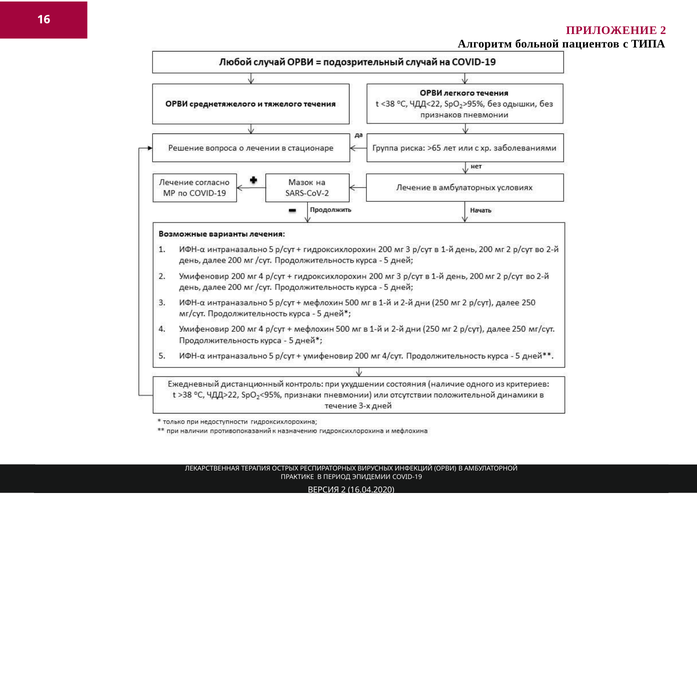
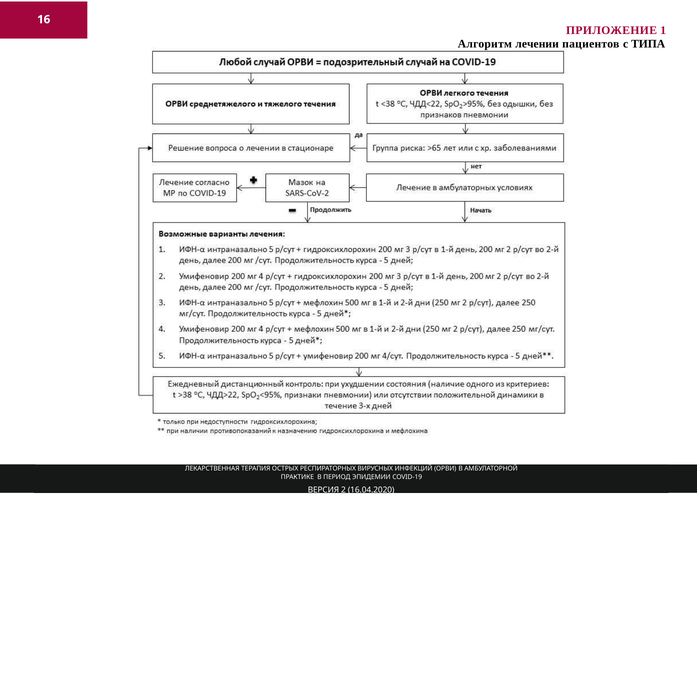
ПРИЛОЖЕНИЕ 2: 2 -> 1
больной: больной -> лечении
